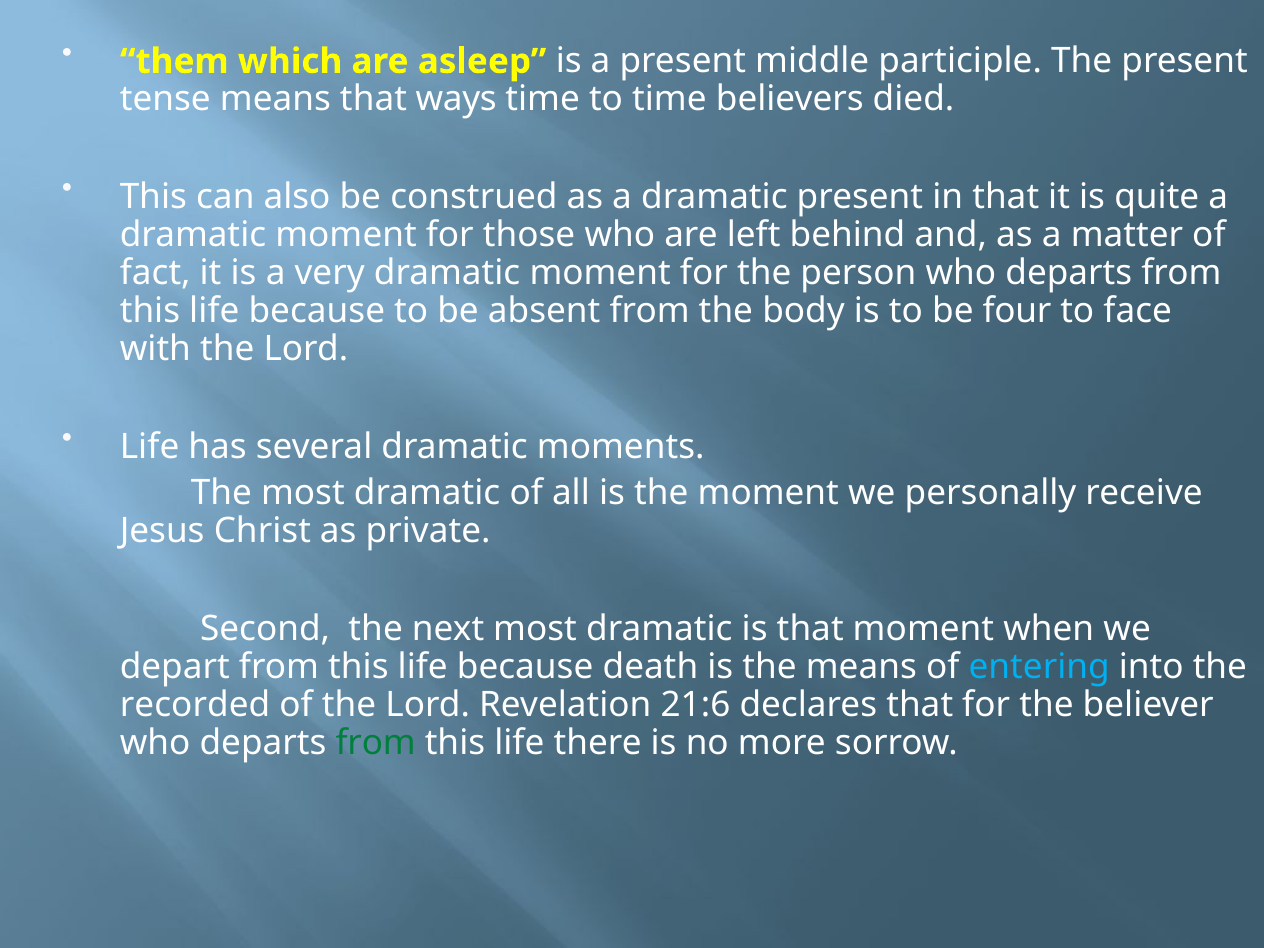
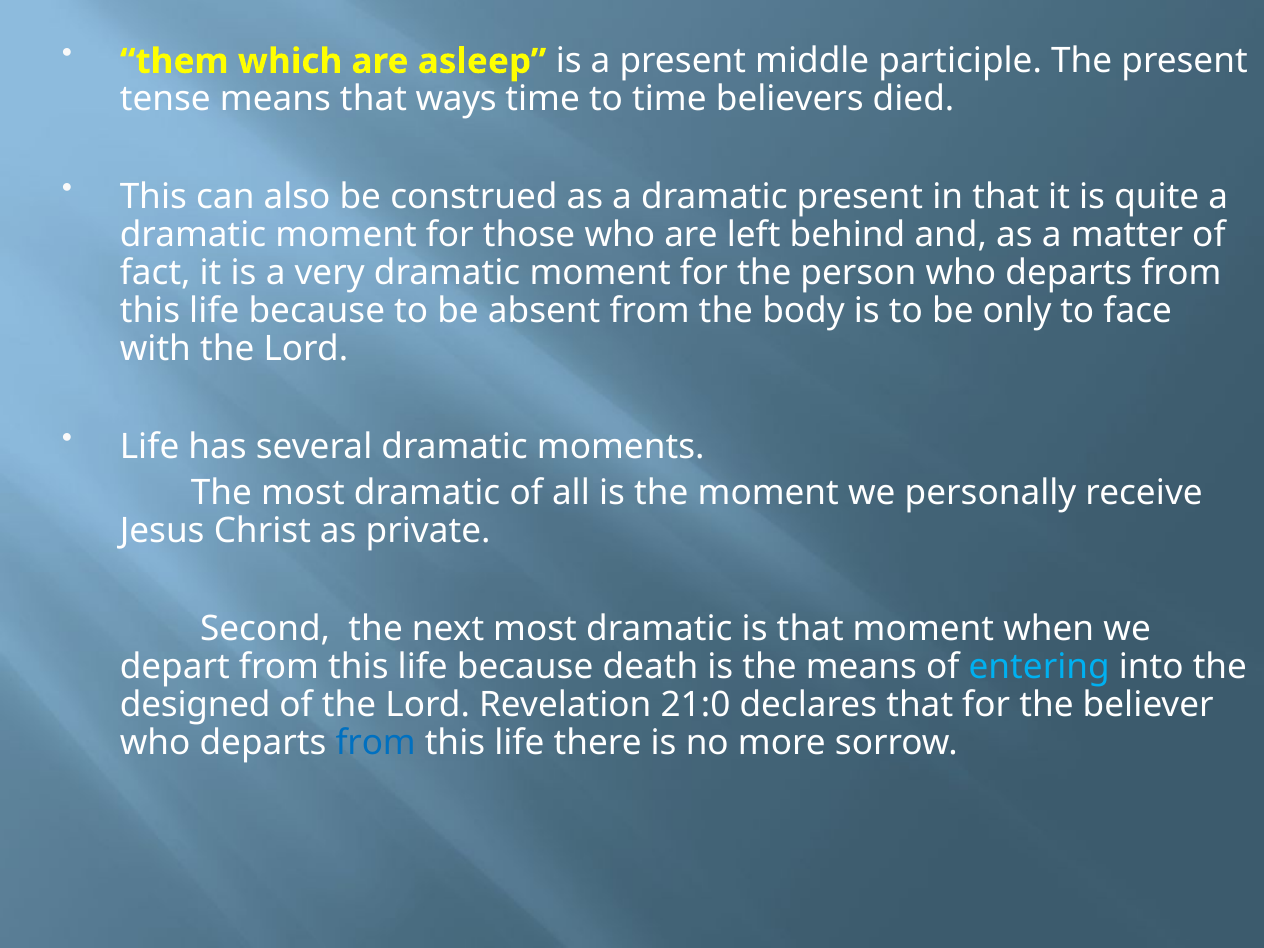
four: four -> only
recorded: recorded -> designed
21:6: 21:6 -> 21:0
from at (376, 743) colour: green -> blue
